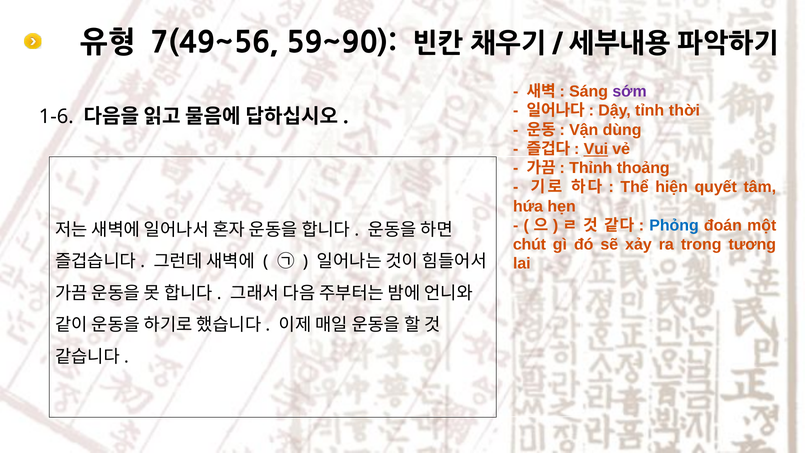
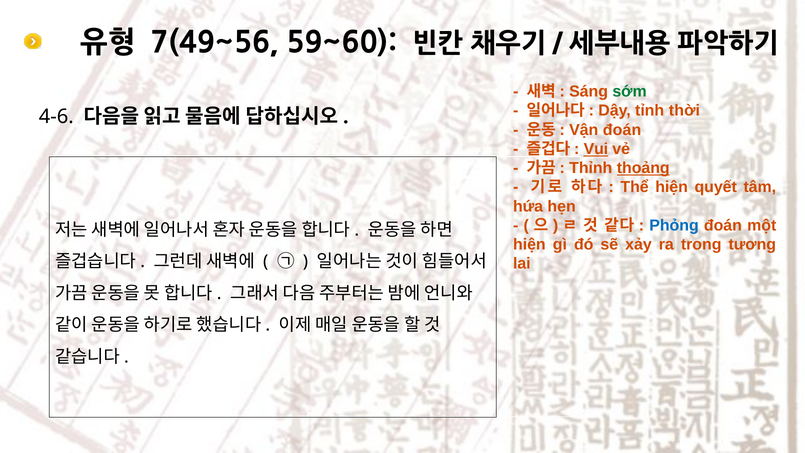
59~90: 59~90 -> 59~60
sớm colour: purple -> green
1-6: 1-6 -> 4-6
Vận dùng: dùng -> đoán
thoảng underline: none -> present
chút at (529, 244): chút -> hiện
